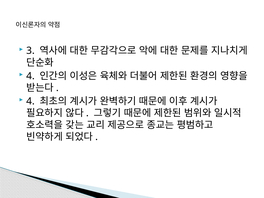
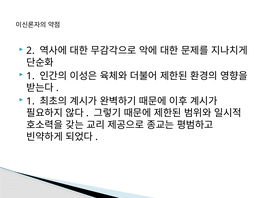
3: 3 -> 2
4 at (31, 76): 4 -> 1
4 at (31, 101): 4 -> 1
